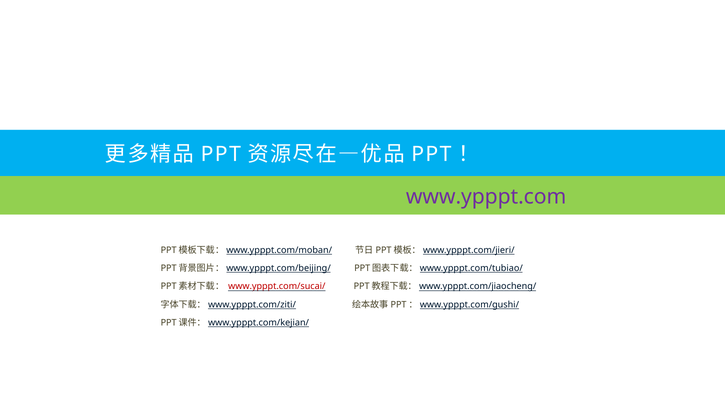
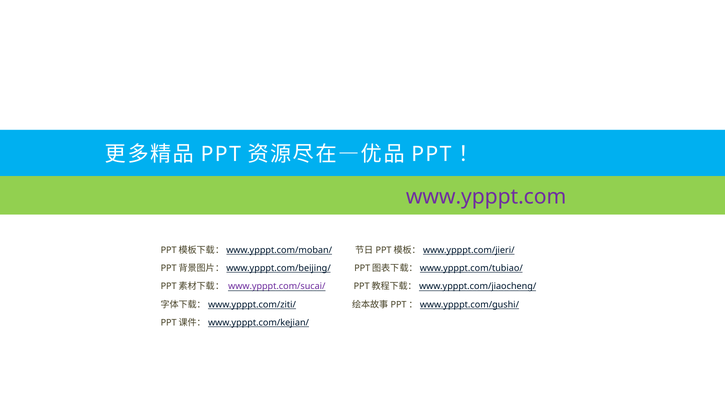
www.ypppt.com/sucai/ colour: red -> purple
